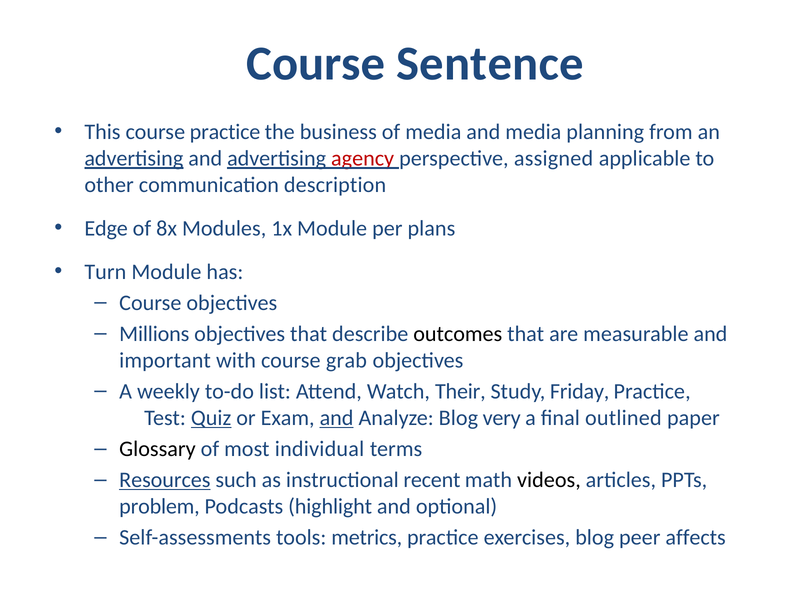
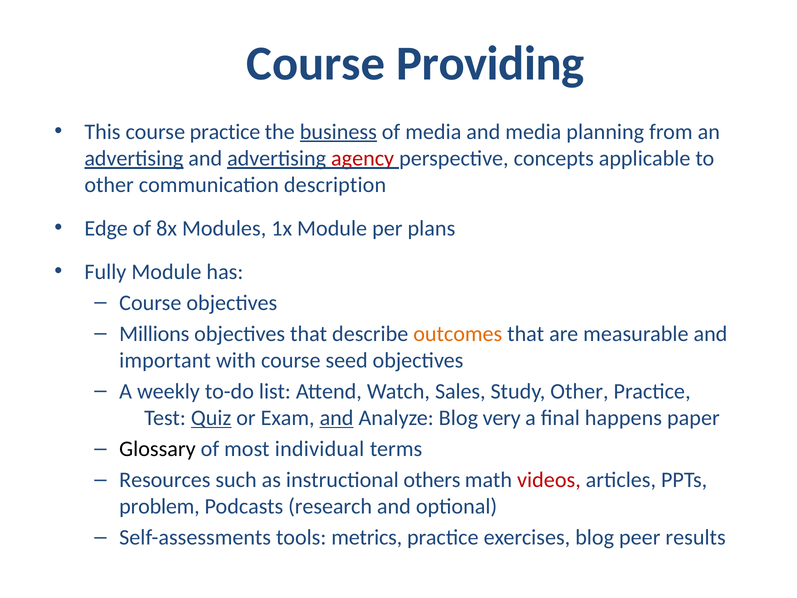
Sentence: Sentence -> Providing
business underline: none -> present
assigned: assigned -> concepts
Turn: Turn -> Fully
outcomes colour: black -> orange
grab: grab -> seed
Their: Their -> Sales
Study Friday: Friday -> Other
outlined: outlined -> happens
Resources underline: present -> none
recent: recent -> others
videos colour: black -> red
highlight: highlight -> research
affects: affects -> results
